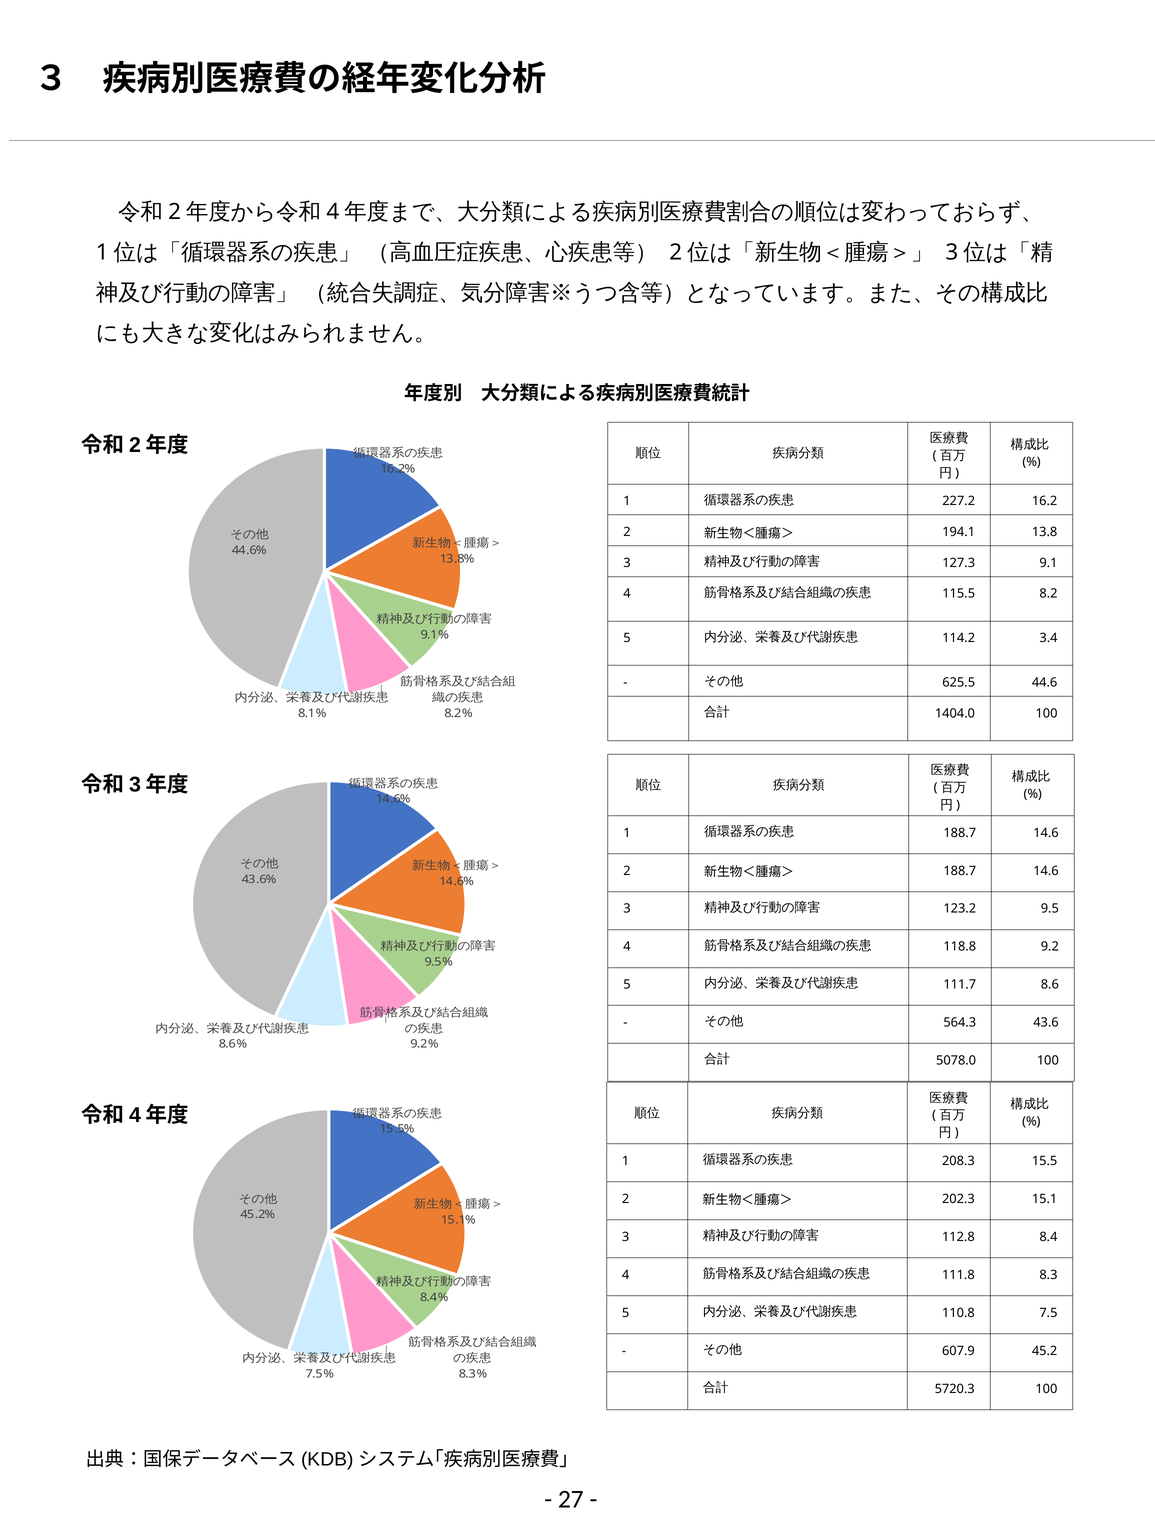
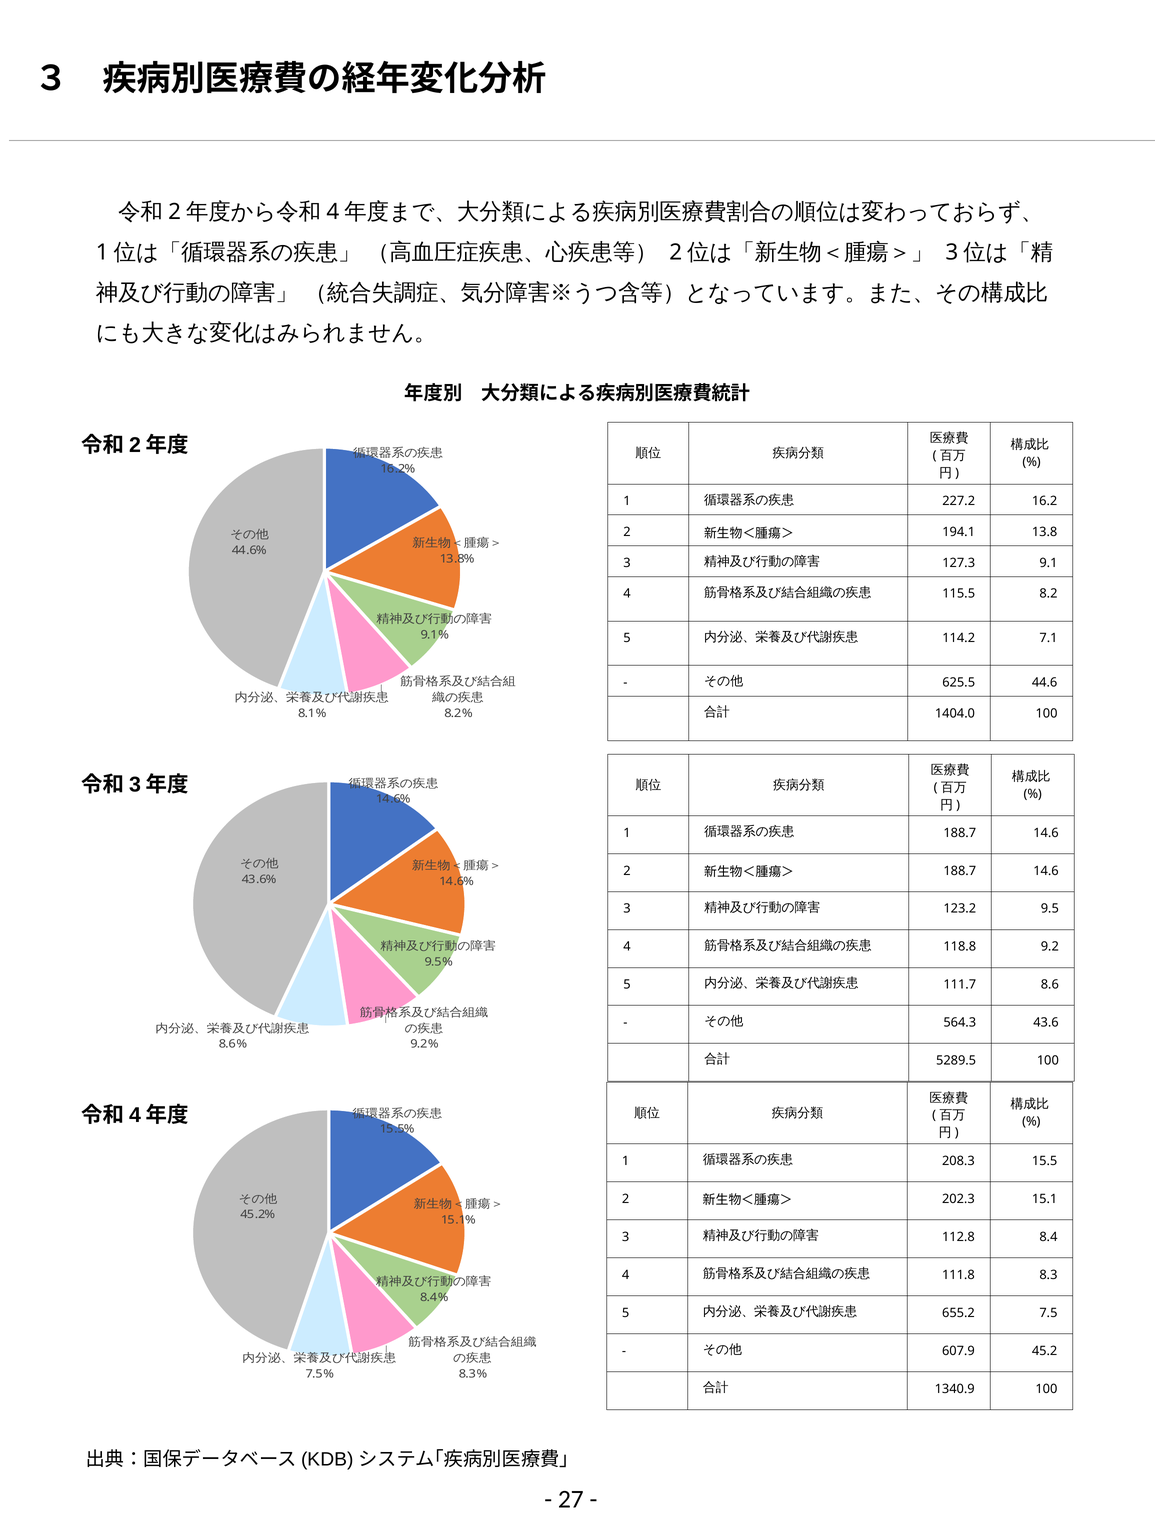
3.4: 3.4 -> 7.1
5078.0: 5078.0 -> 5289.5
110.8: 110.8 -> 655.2
5720.3: 5720.3 -> 1340.9
